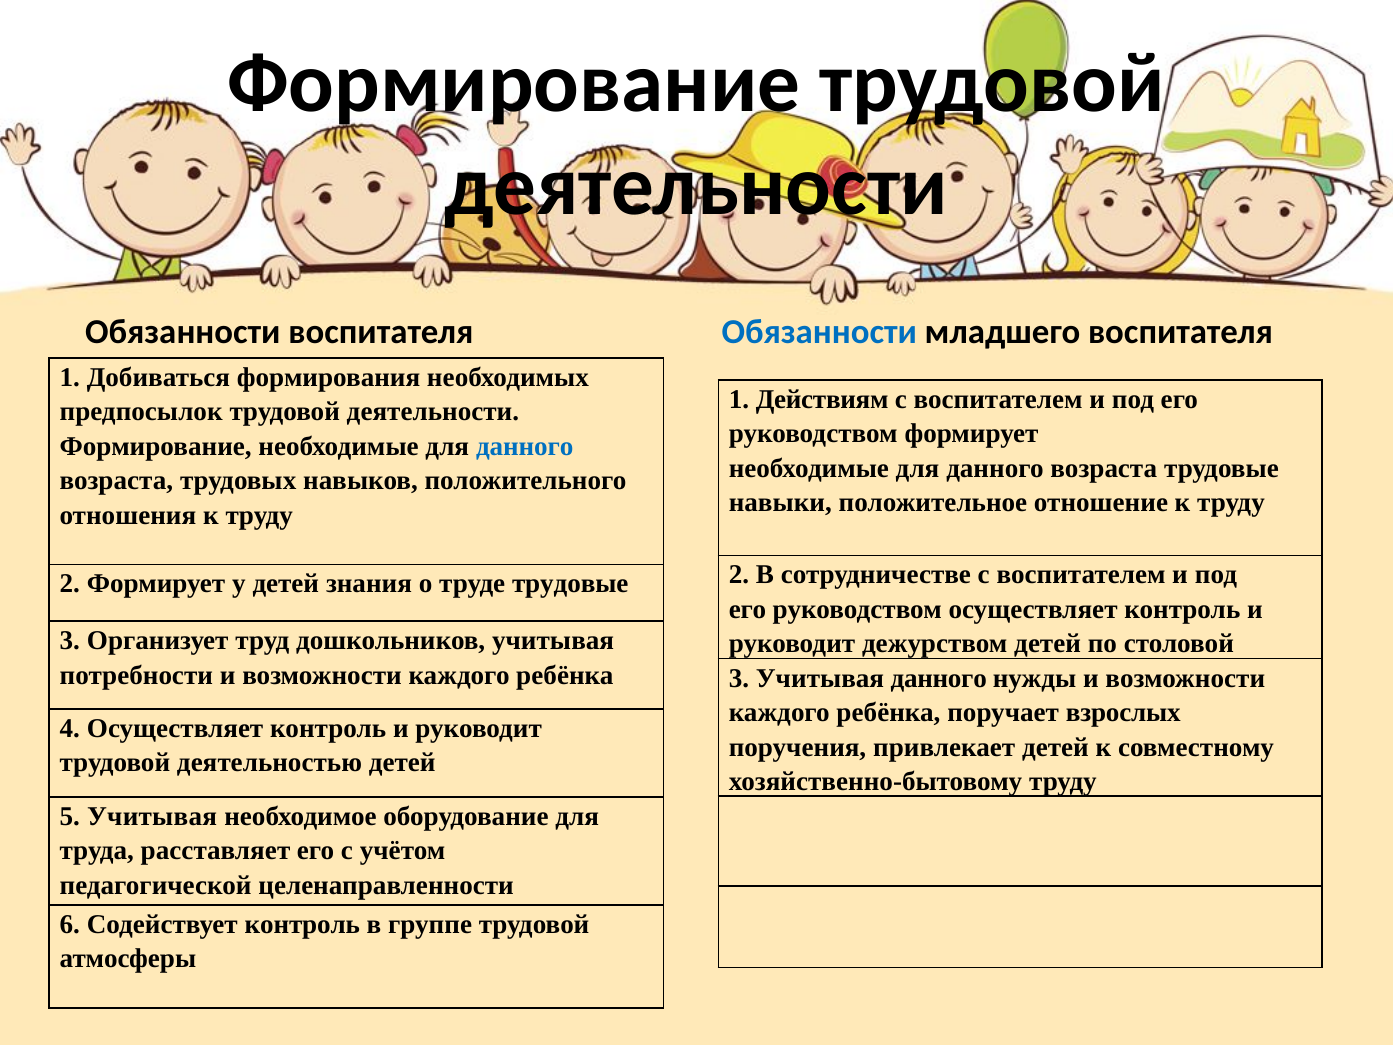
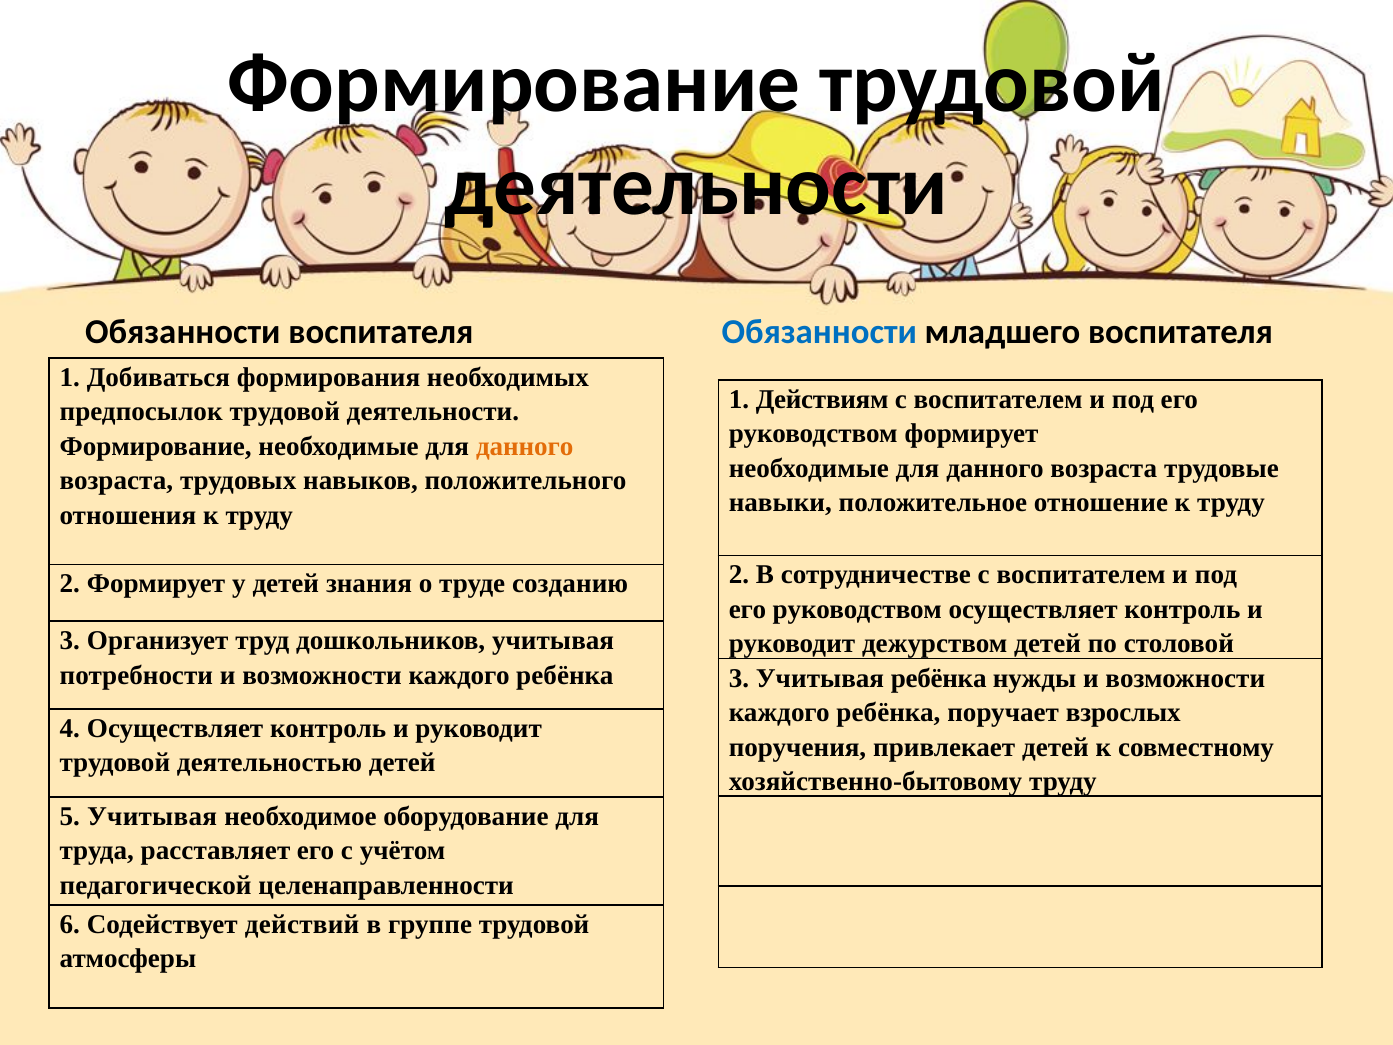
данного at (525, 446) colour: blue -> orange
труде трудовые: трудовые -> созданию
Учитывая данного: данного -> ребёнка
Содействует контроль: контроль -> действий
